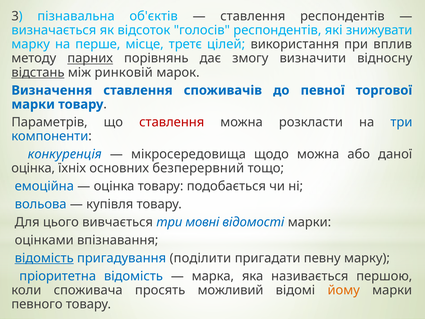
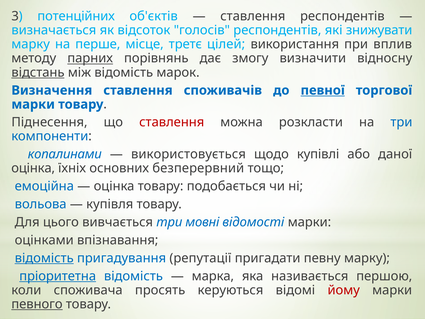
пізнавальна: пізнавальна -> потенційних
між ринковій: ринковій -> відомість
певної underline: none -> present
Параметрів: Параметрів -> Піднесення
конкуренція: конкуренція -> копалинами
мікросередовища: мікросередовища -> використовується
щодо можна: можна -> купівлі
поділити: поділити -> репутації
пріоритетна underline: none -> present
можливий: можливий -> керуються
йому colour: orange -> red
певного underline: none -> present
